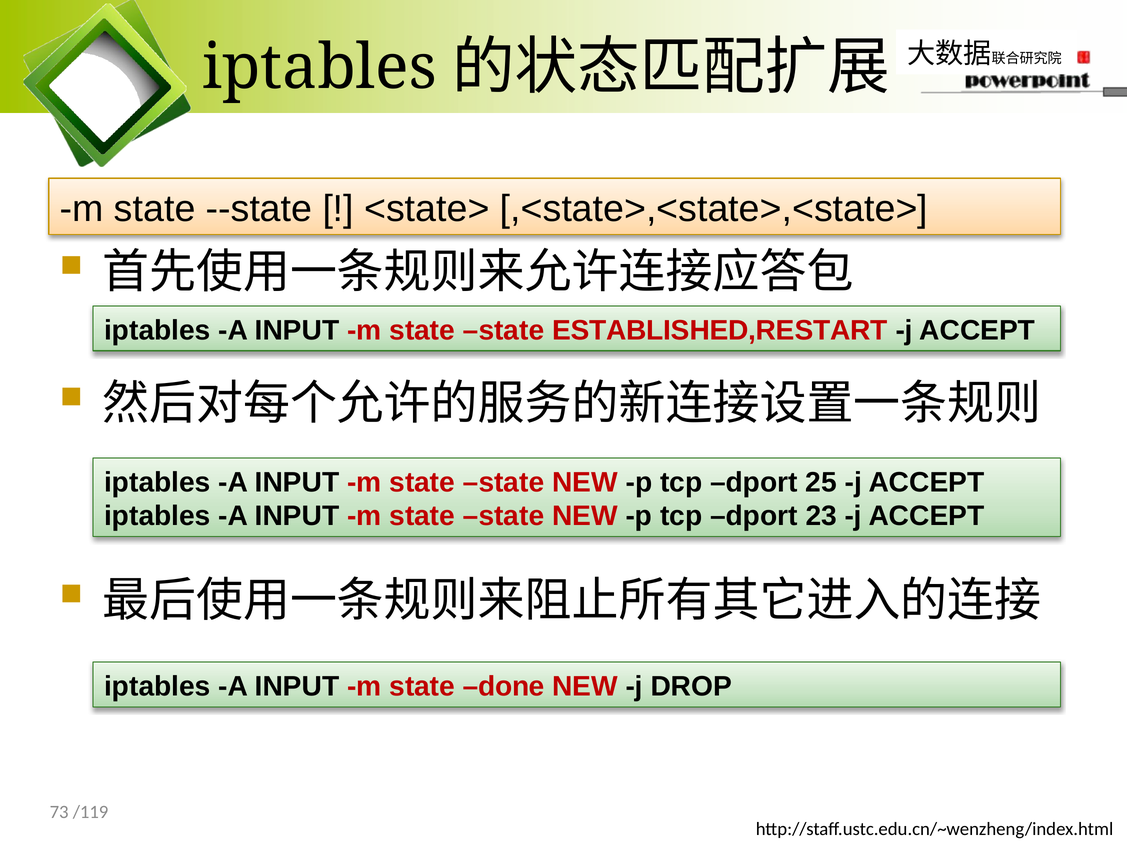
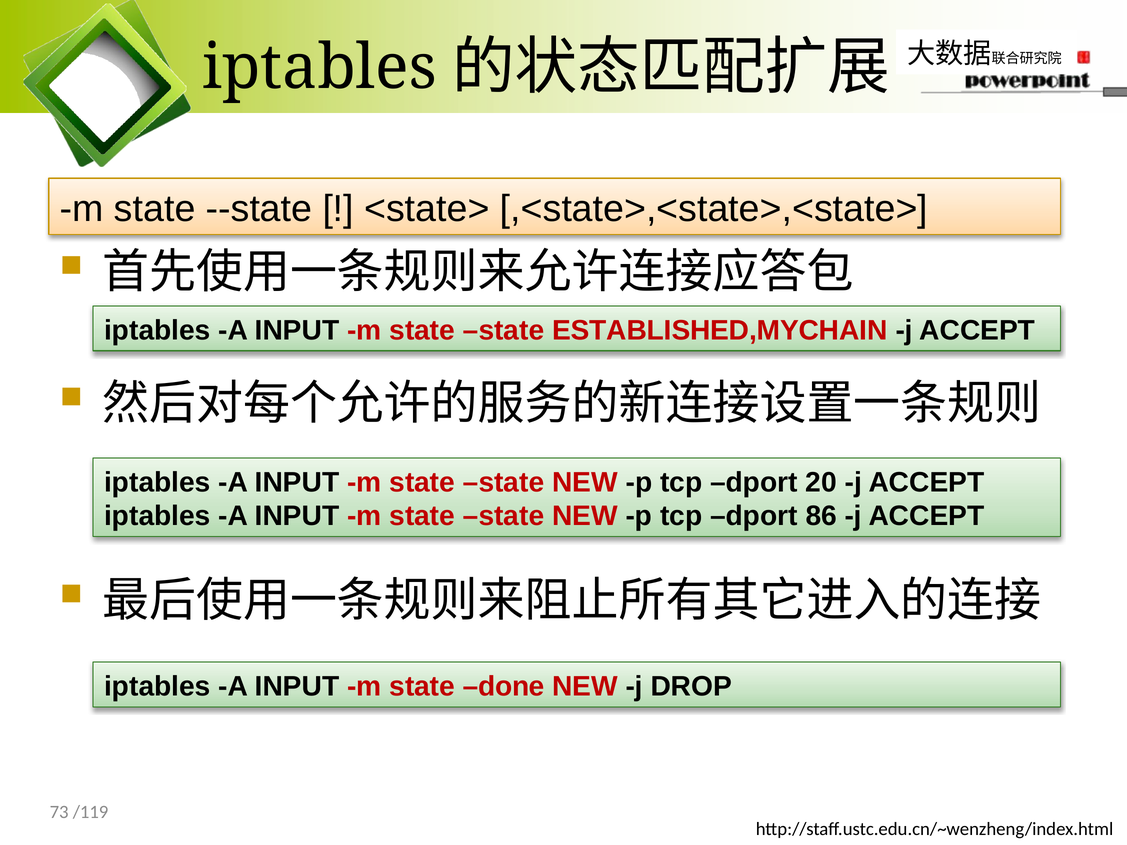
ESTABLISHED,RESTART: ESTABLISHED,RESTART -> ESTABLISHED,MYCHAIN
25: 25 -> 20
23: 23 -> 86
